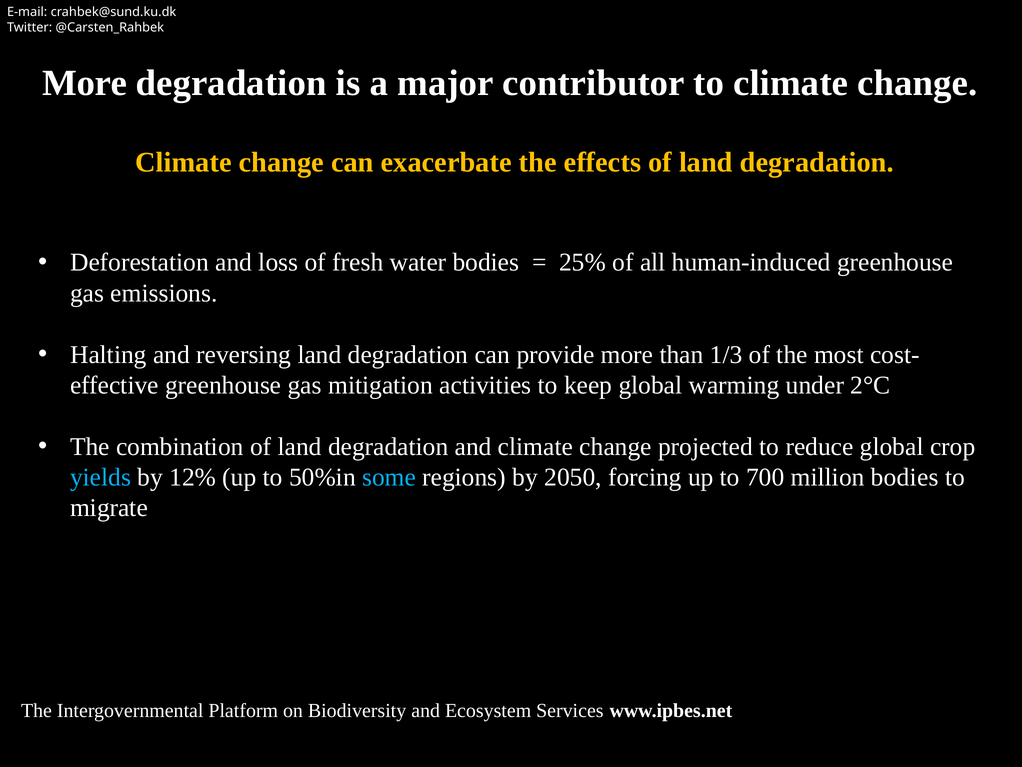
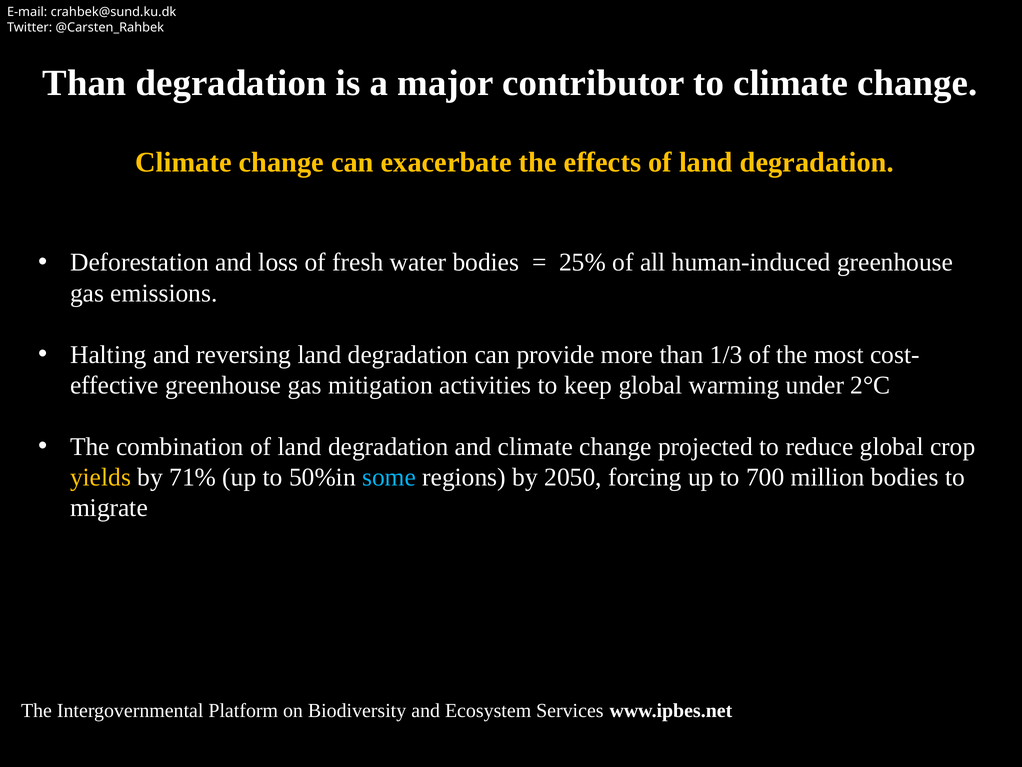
More at (85, 83): More -> Than
yields colour: light blue -> yellow
12%: 12% -> 71%
